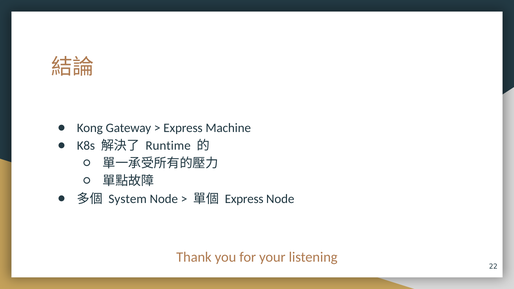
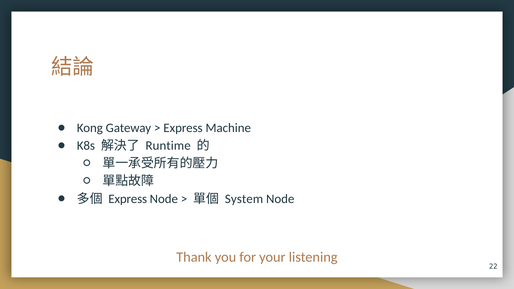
System at (128, 199): System -> Express
Express at (244, 199): Express -> System
